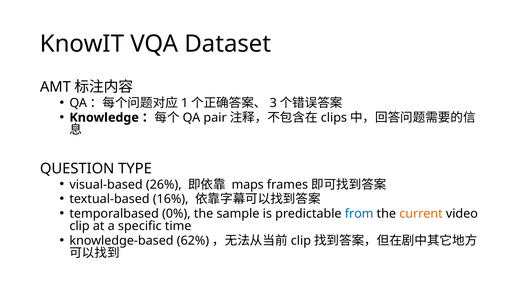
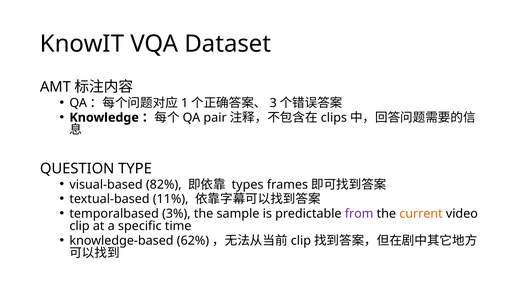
26%: 26% -> 82%
maps: maps -> types
16%: 16% -> 11%
0%: 0% -> 3%
from colour: blue -> purple
